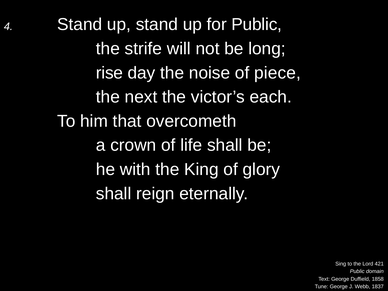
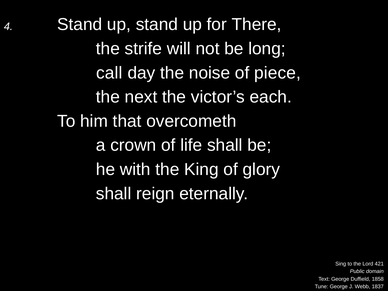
for Public: Public -> There
rise: rise -> call
